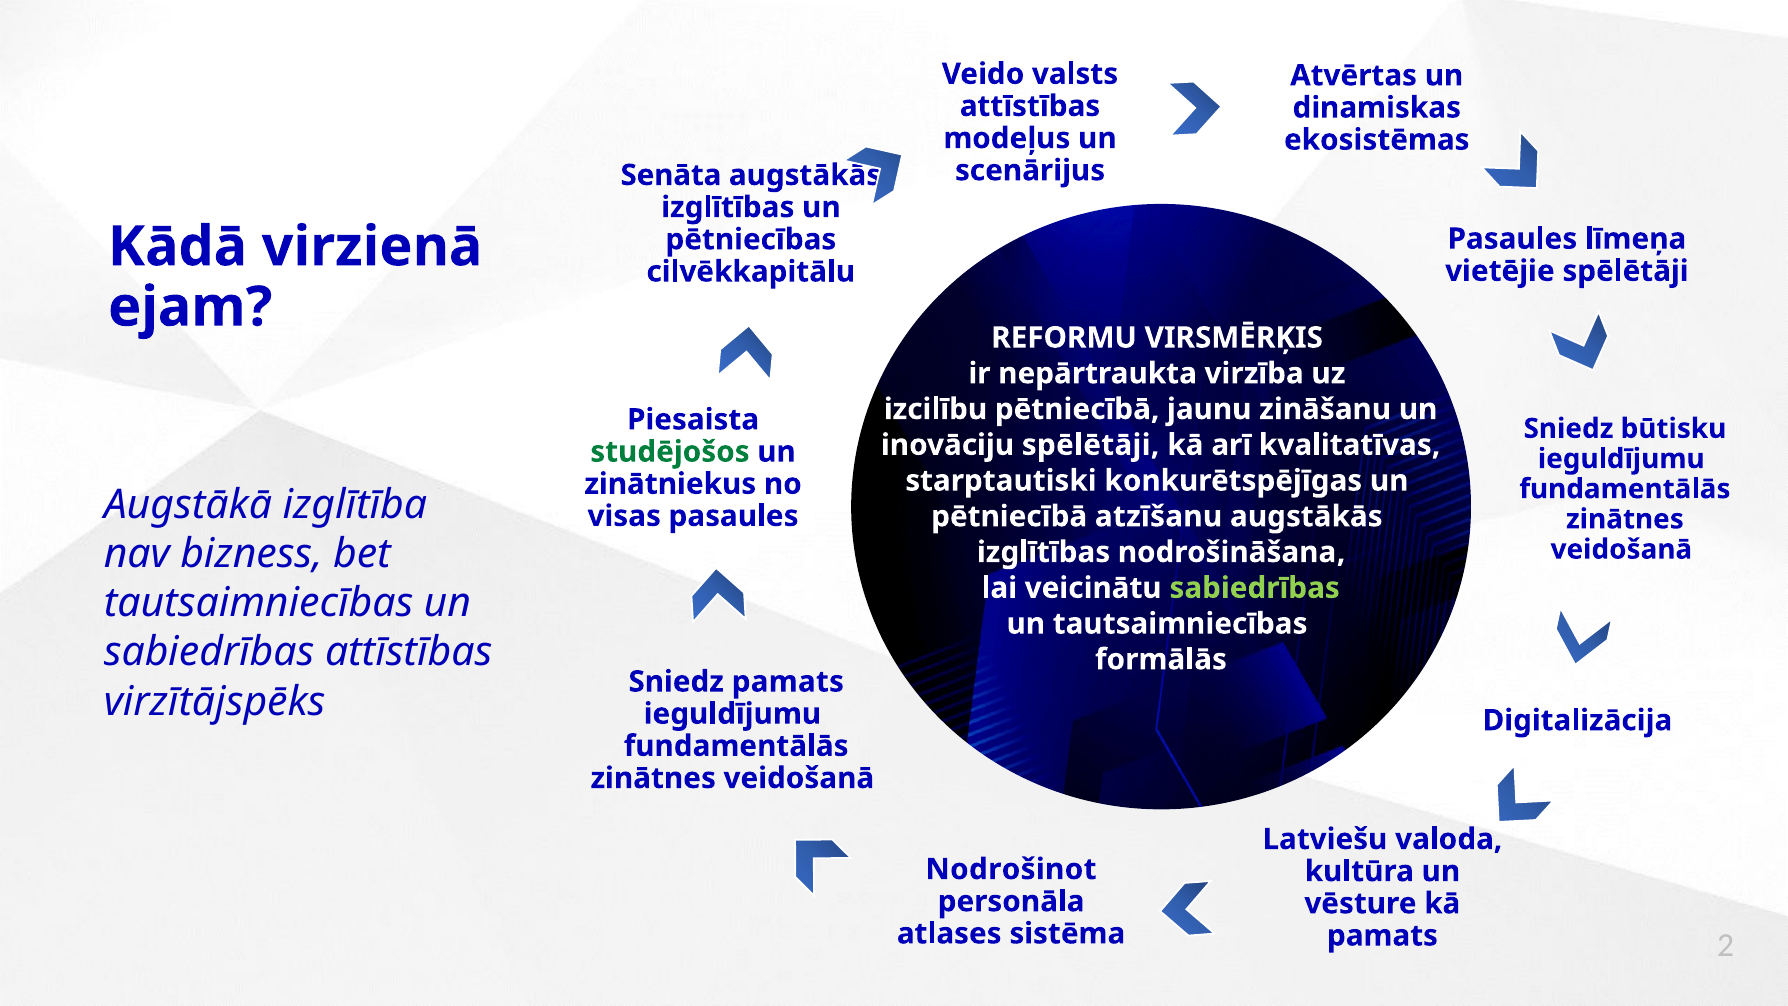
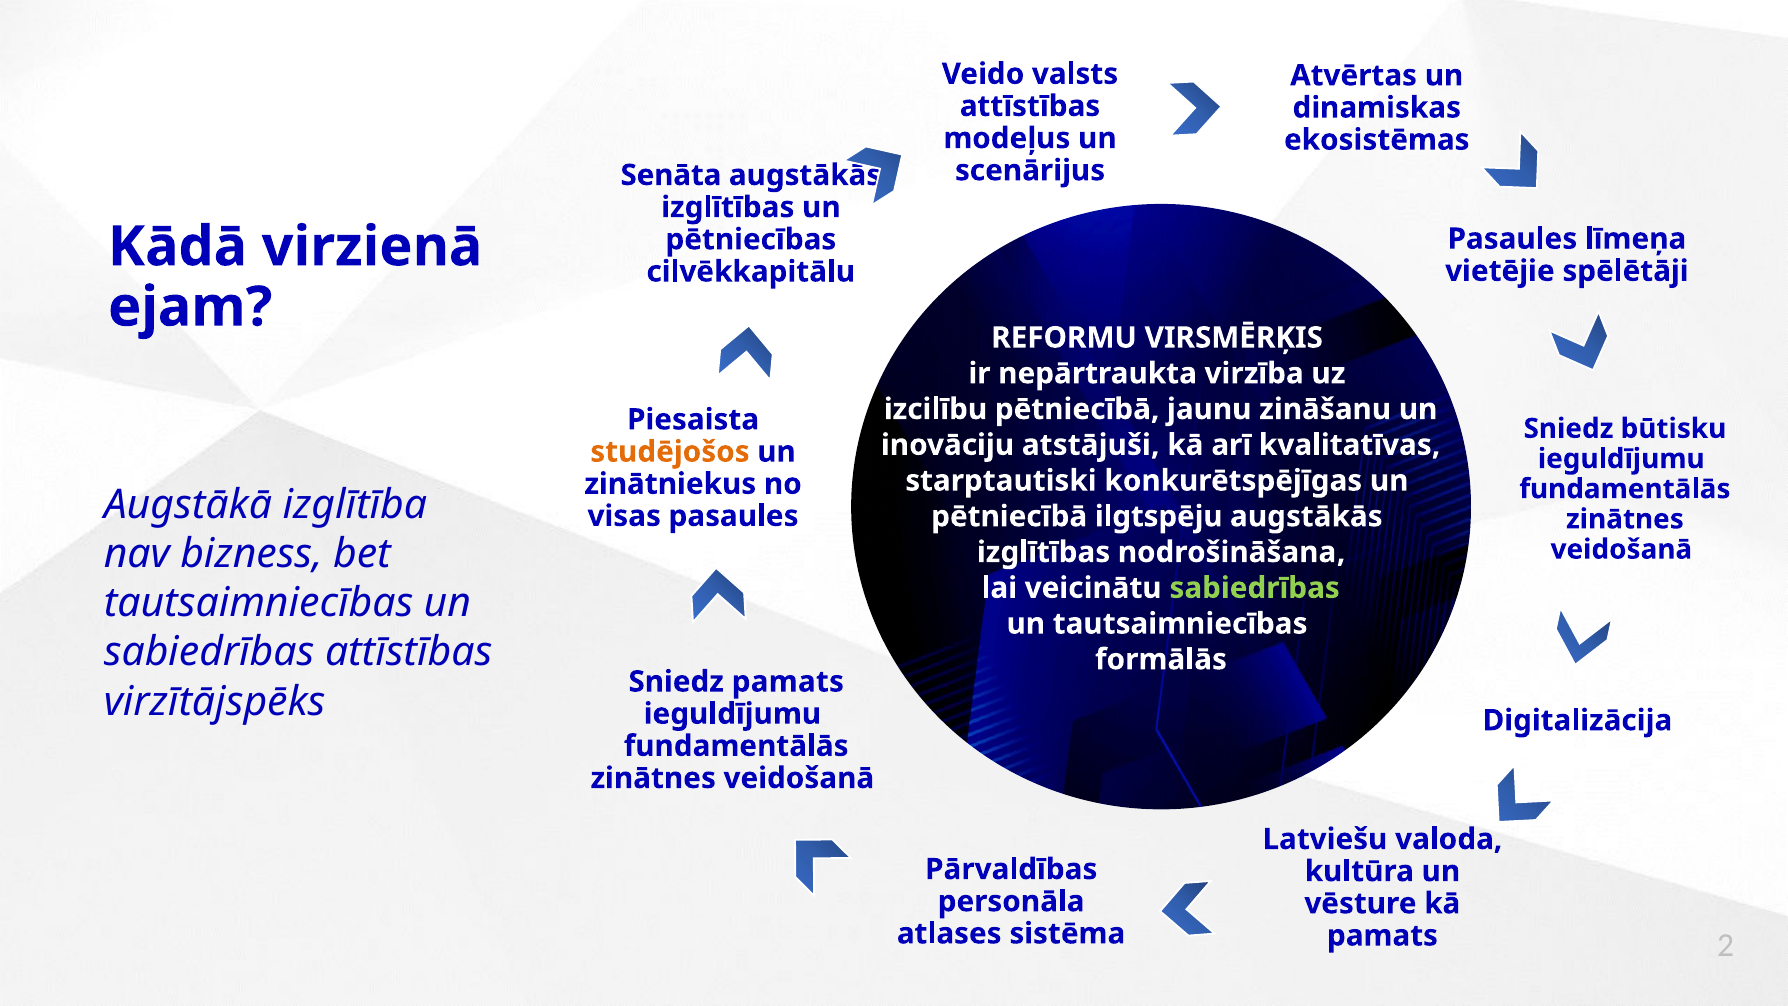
inovāciju spēlētāji: spēlētāji -> atstājuši
studējošos colour: green -> orange
atzīšanu: atzīšanu -> ilgtspēju
Nodrošinot: Nodrošinot -> Pārvaldības
